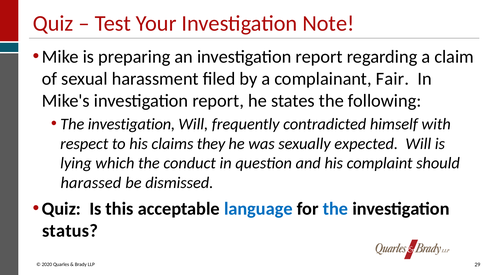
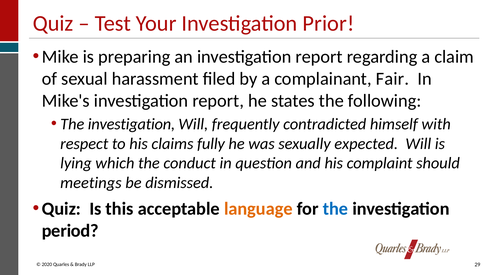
Note: Note -> Prior
they: they -> fully
harassed: harassed -> meetings
language colour: blue -> orange
status: status -> period
